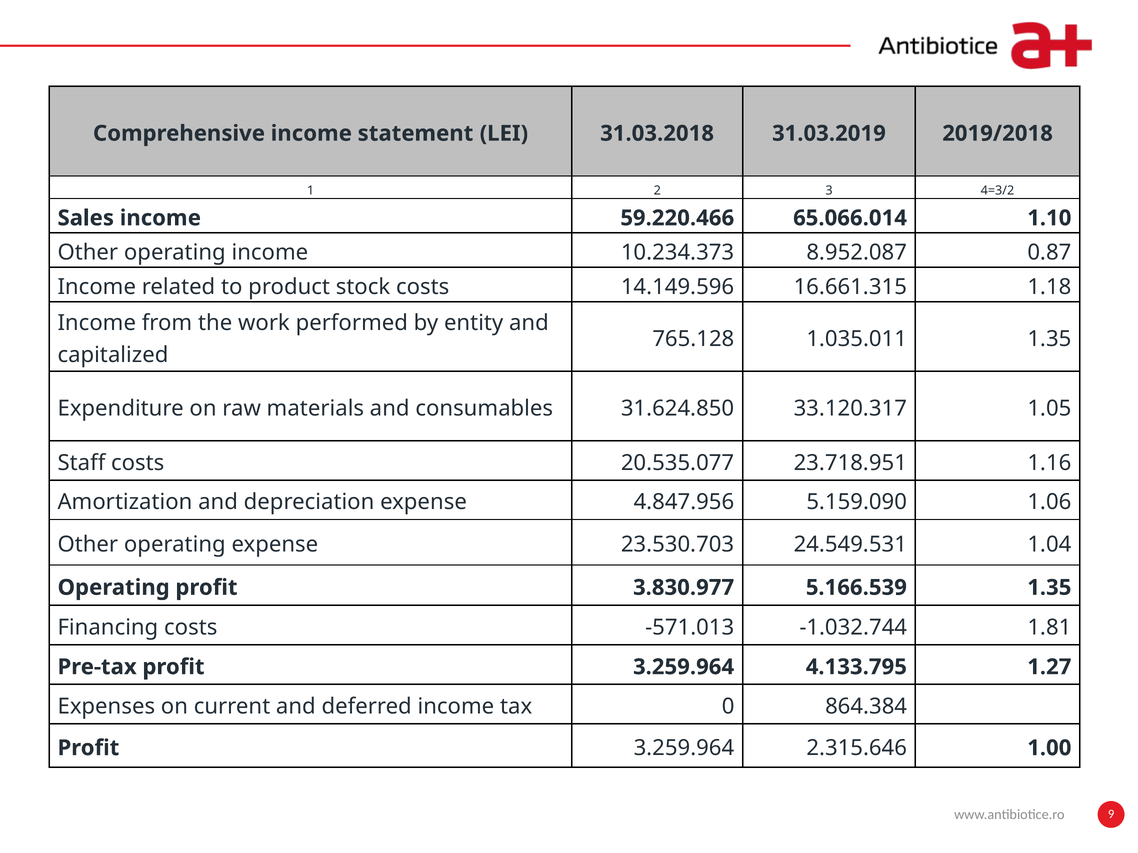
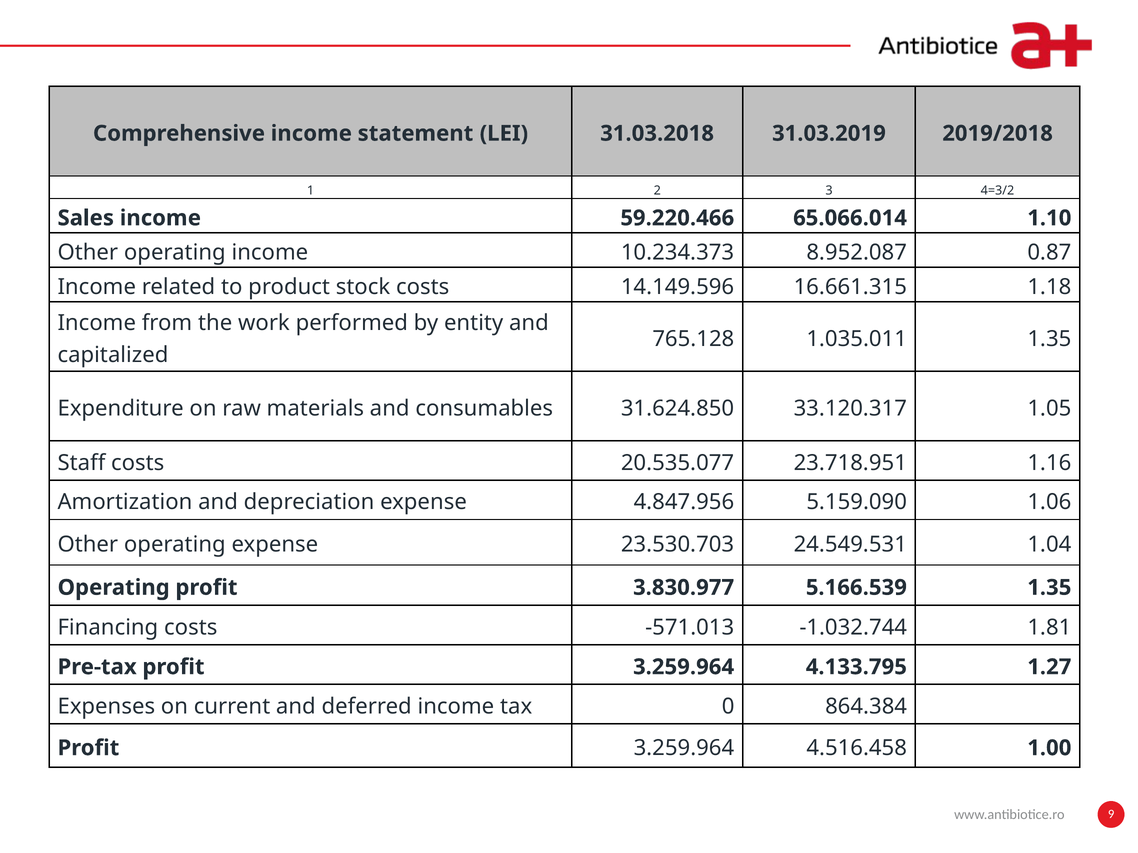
2.315.646: 2.315.646 -> 4.516.458
